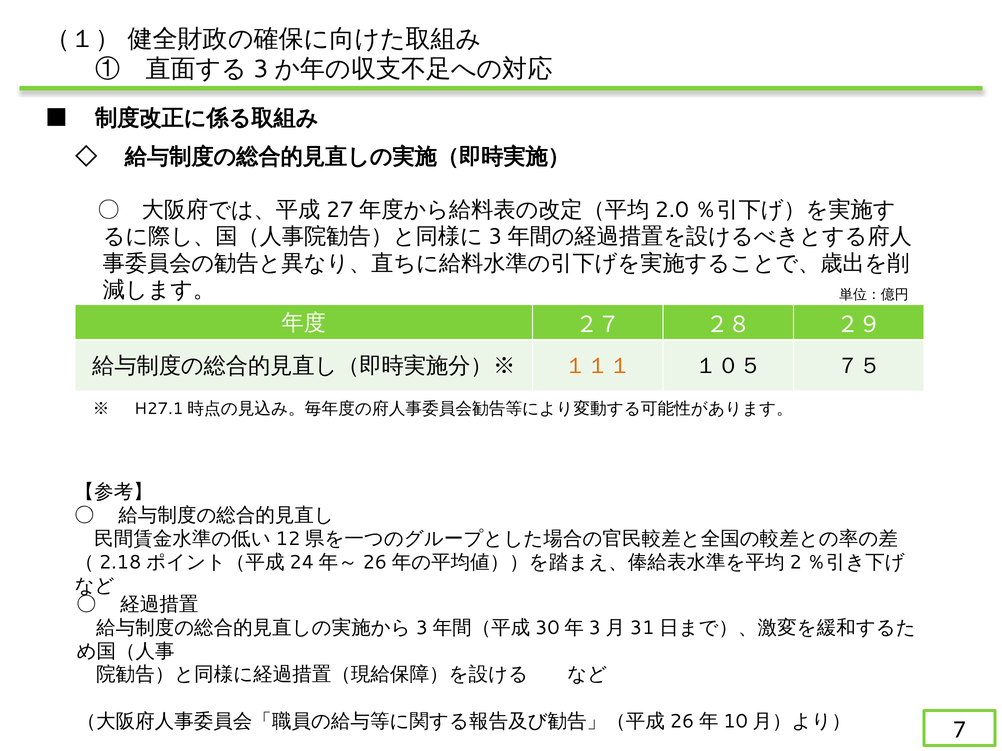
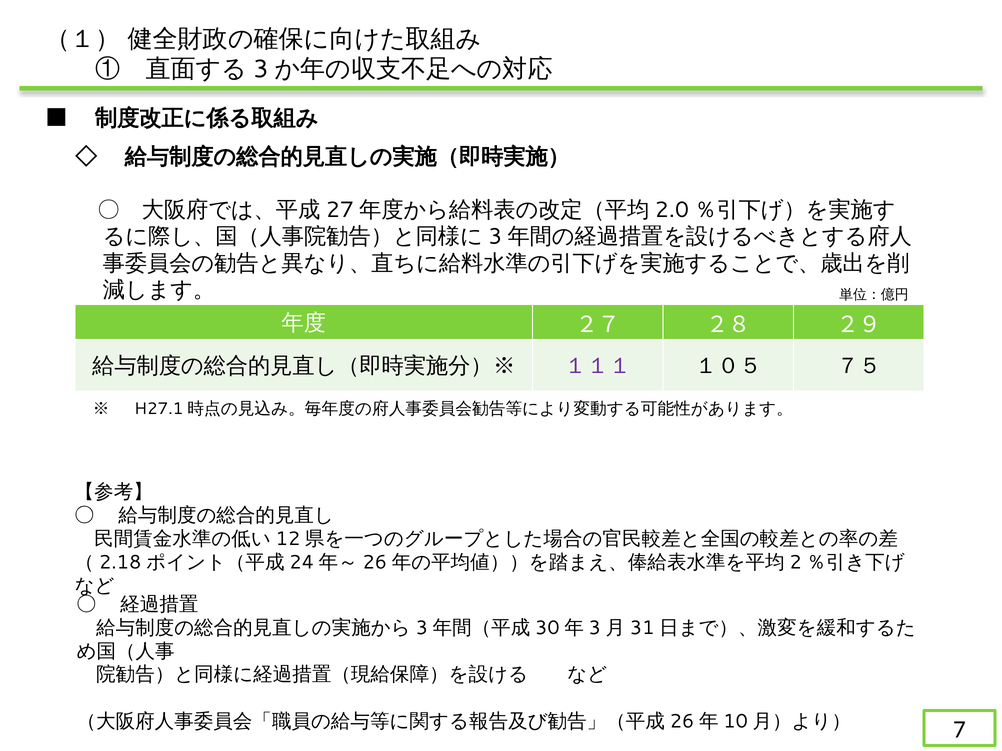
１１１ colour: orange -> purple
